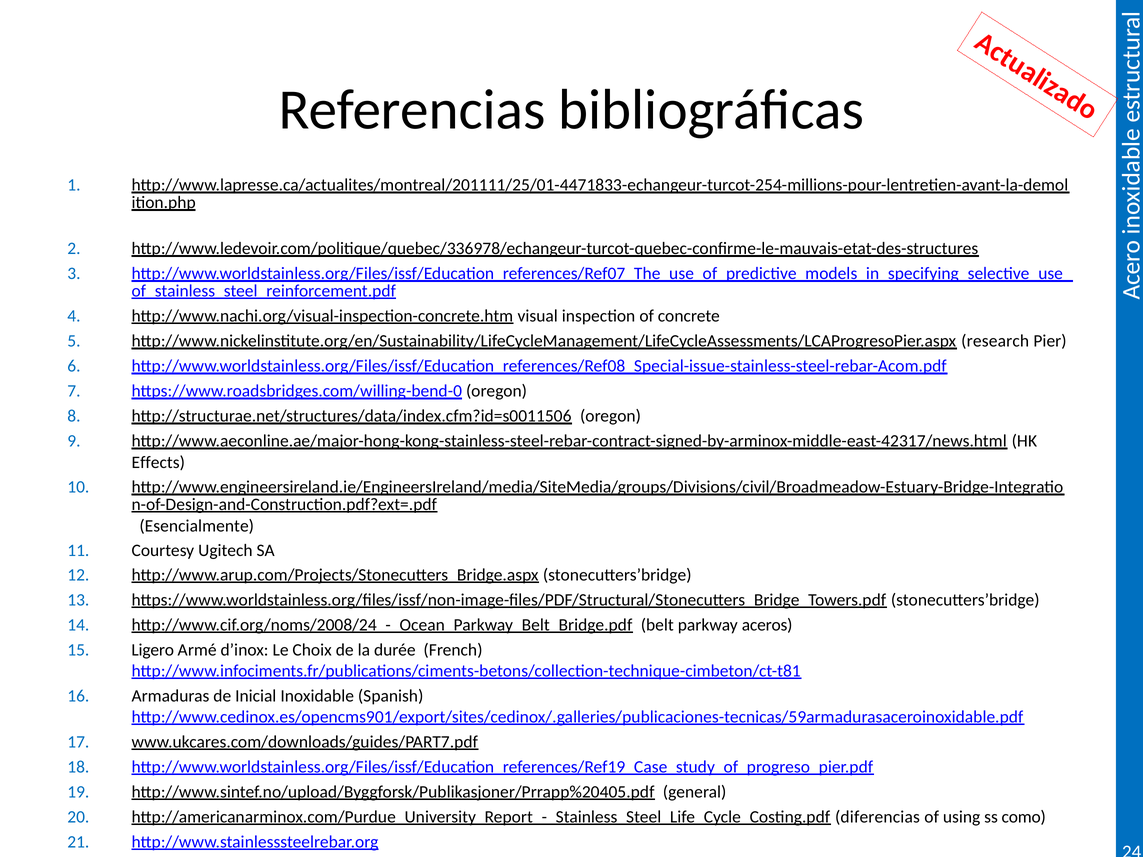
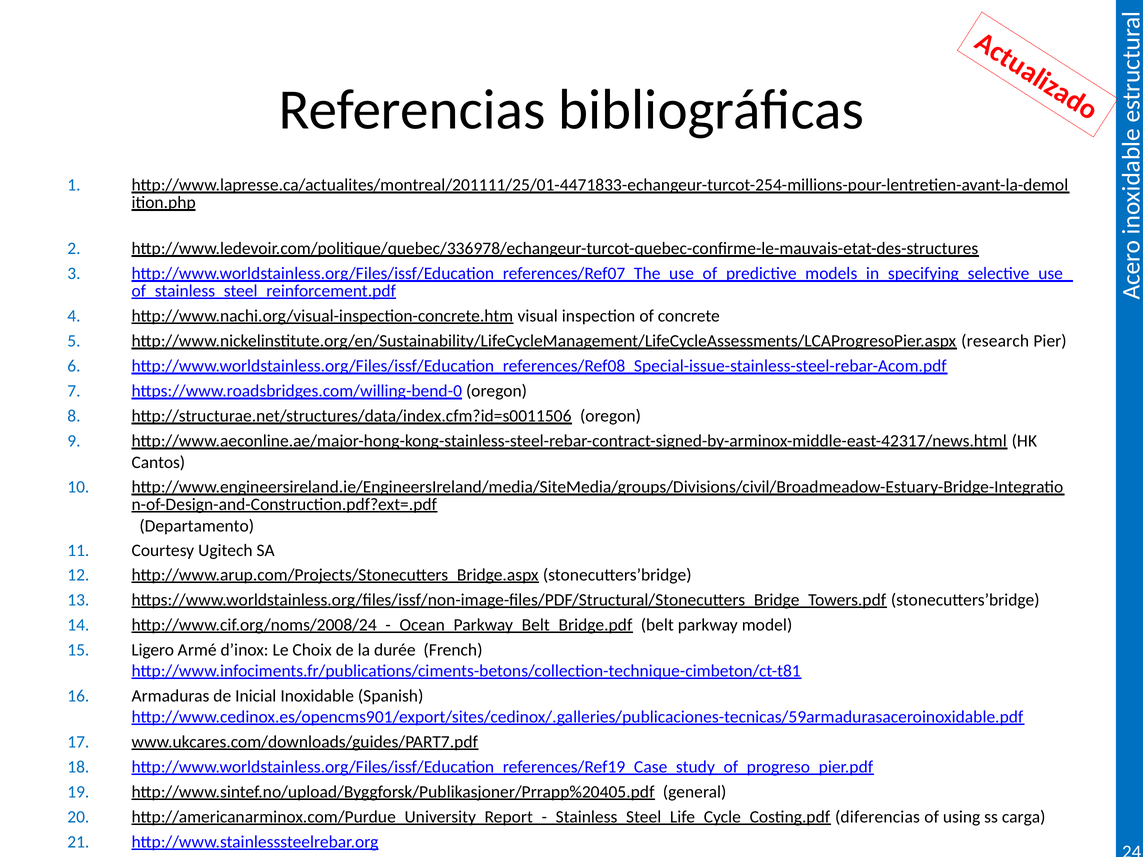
Effects: Effects -> Cantos
Esencialmente: Esencialmente -> Departamento
aceros: aceros -> model
como: como -> carga
